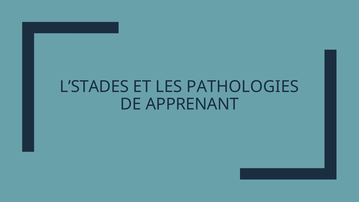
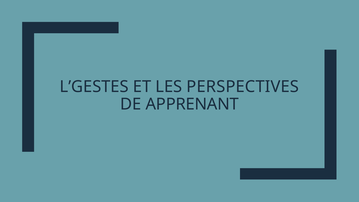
L’STADES: L’STADES -> L’GESTES
PATHOLOGIES: PATHOLOGIES -> PERSPECTIVES
